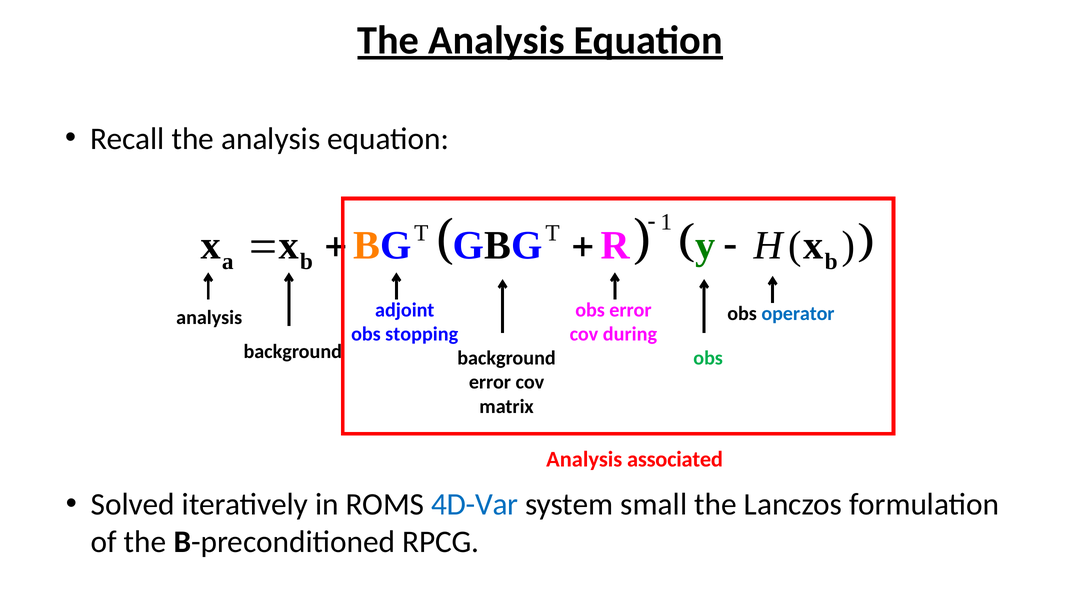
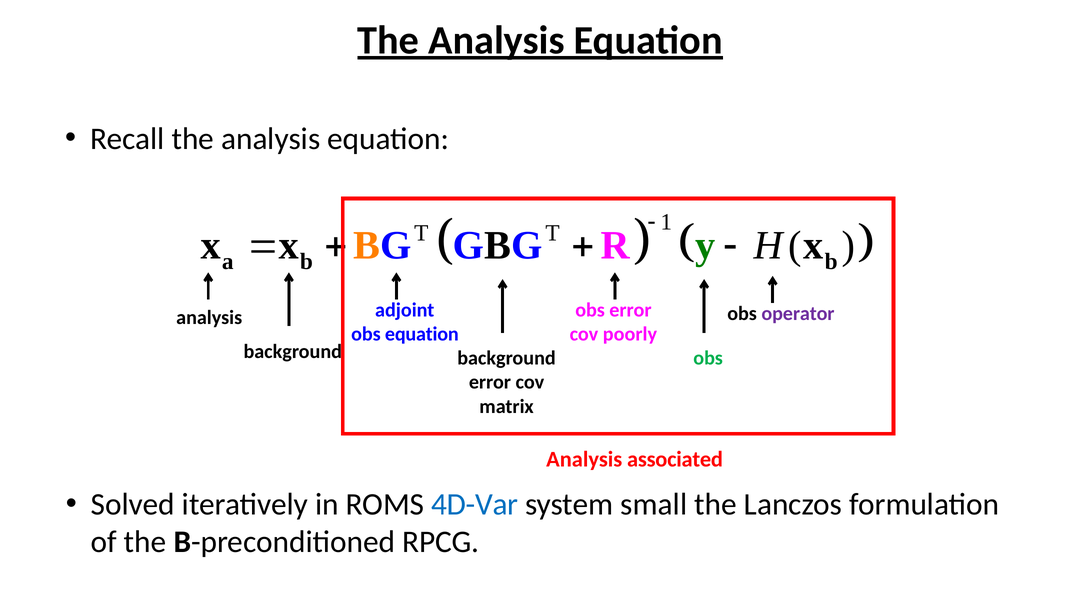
operator colour: blue -> purple
obs stopping: stopping -> equation
during: during -> poorly
